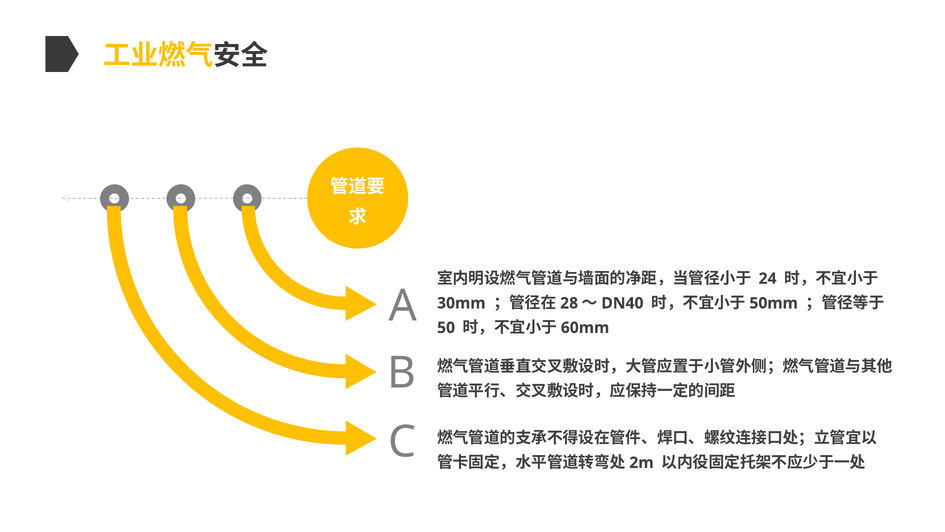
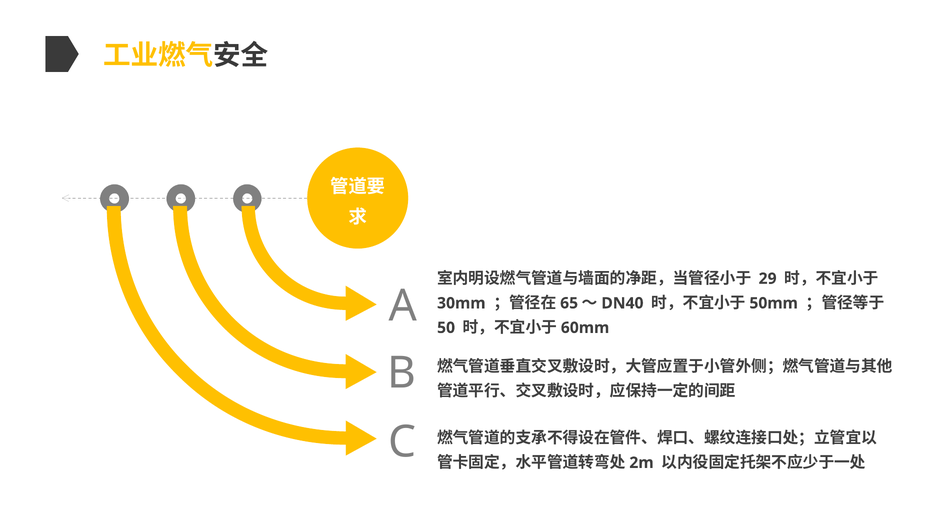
24: 24 -> 29
28: 28 -> 65
